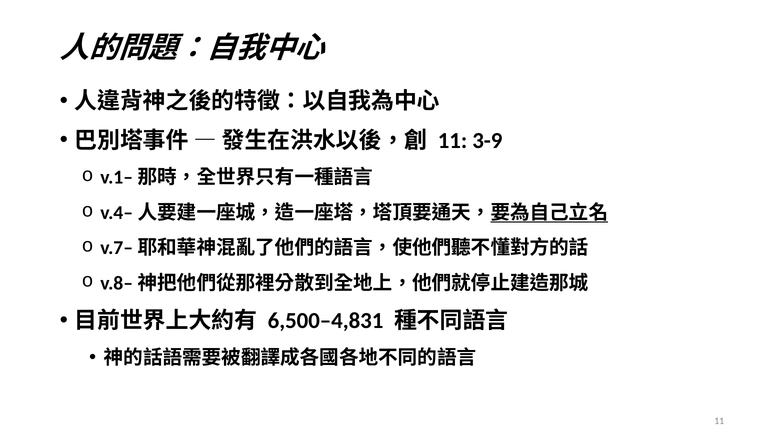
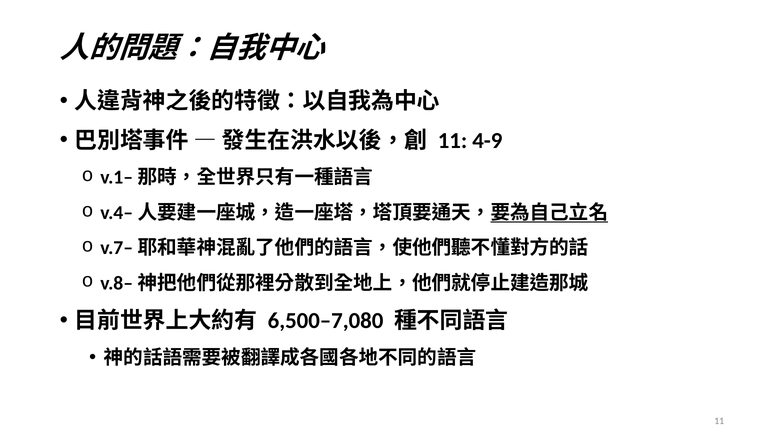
3-9: 3-9 -> 4-9
6,500–4,831: 6,500–4,831 -> 6,500–7,080
